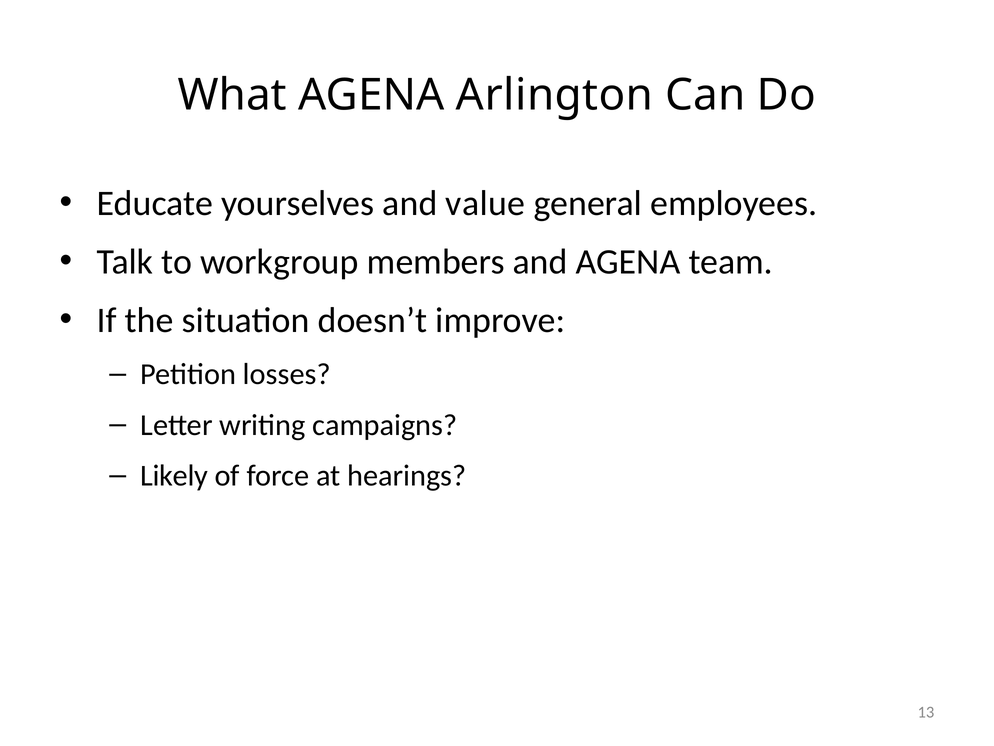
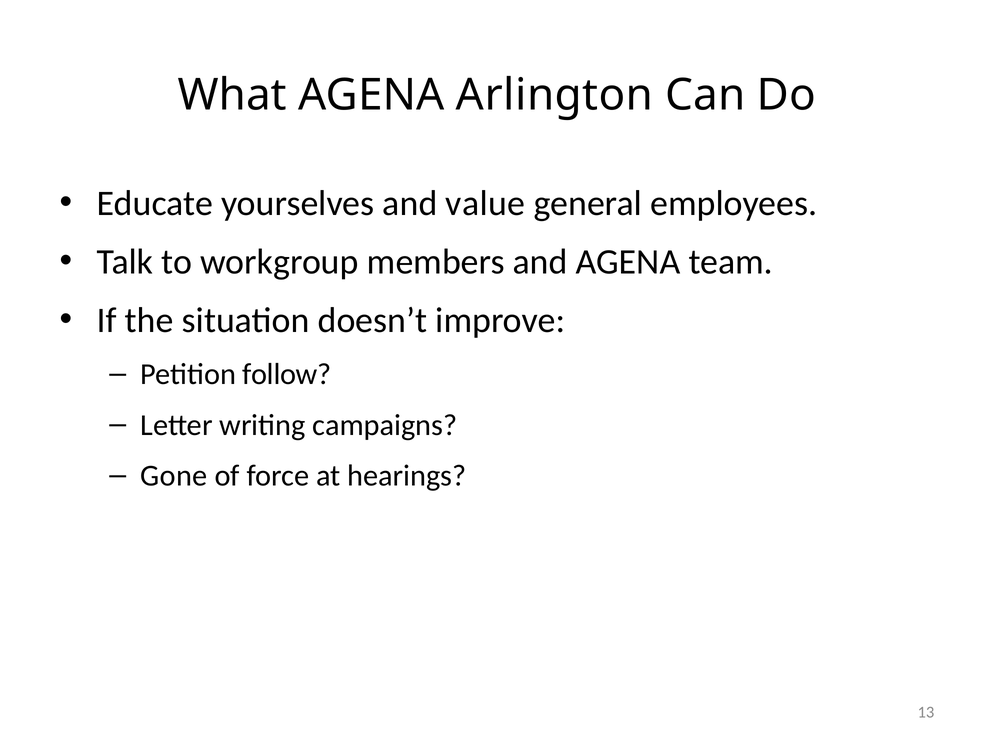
losses: losses -> follow
Likely: Likely -> Gone
